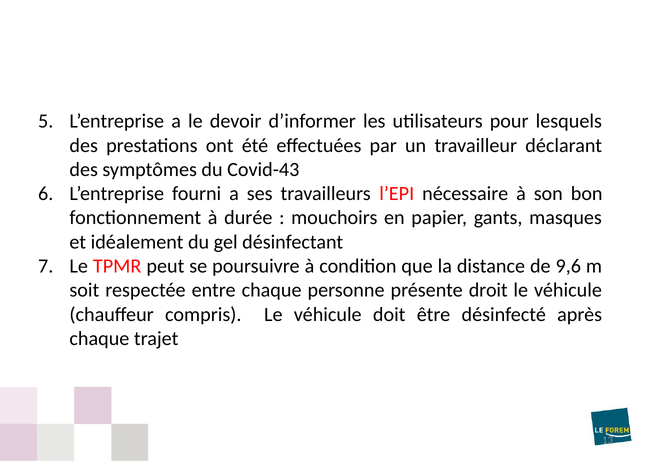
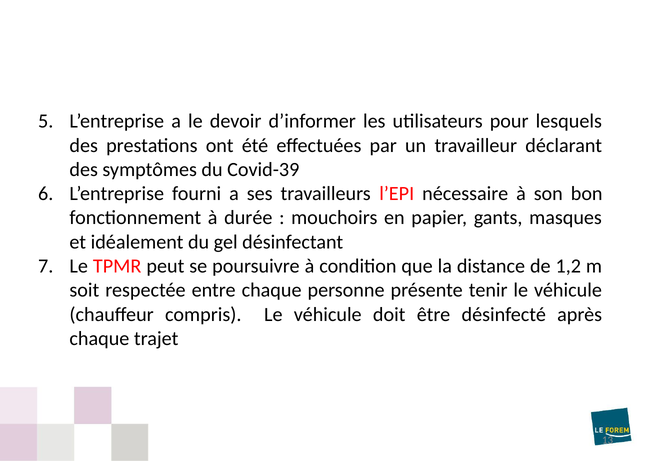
Covid-43: Covid-43 -> Covid-39
9,6: 9,6 -> 1,2
droit: droit -> tenir
